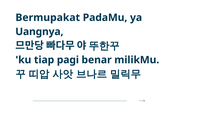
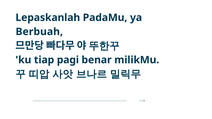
Bermupakat: Bermupakat -> Lepaskanlah
Uangnya: Uangnya -> Berbuah
